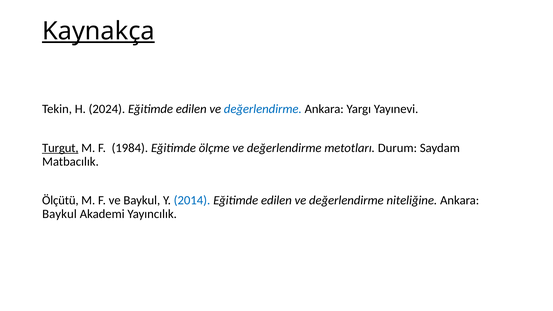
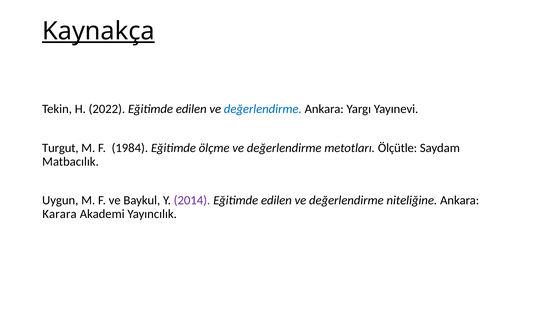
2024: 2024 -> 2022
Turgut underline: present -> none
Durum: Durum -> Ölçütle
Ölçütü: Ölçütü -> Uygun
2014 colour: blue -> purple
Baykul at (59, 214): Baykul -> Karara
